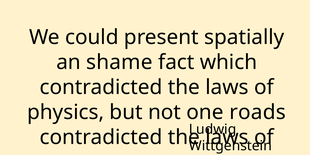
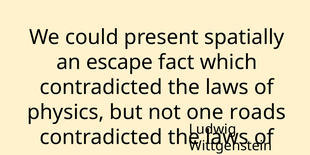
shame: shame -> escape
